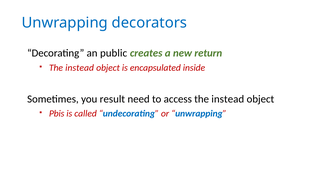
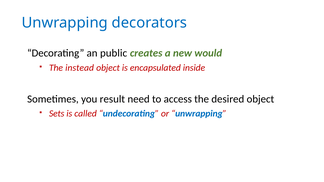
return: return -> would
access the instead: instead -> desired
Pbis: Pbis -> Sets
